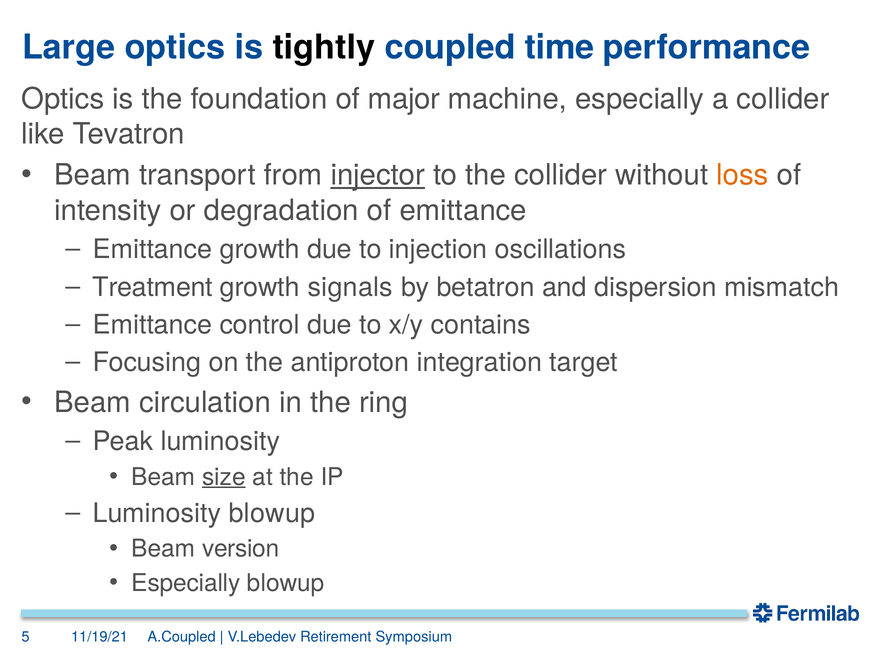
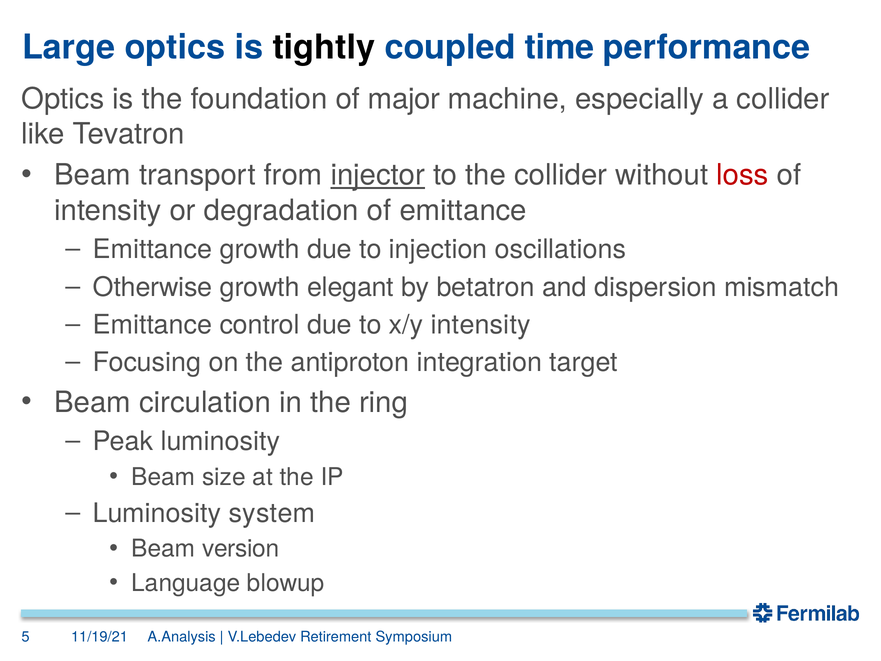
loss colour: orange -> red
Treatment: Treatment -> Otherwise
signals: signals -> elegant
x/y contains: contains -> intensity
size underline: present -> none
Luminosity blowup: blowup -> system
Especially at (186, 583): Especially -> Language
A.Coupled: A.Coupled -> A.Analysis
